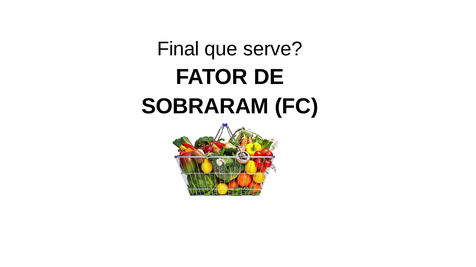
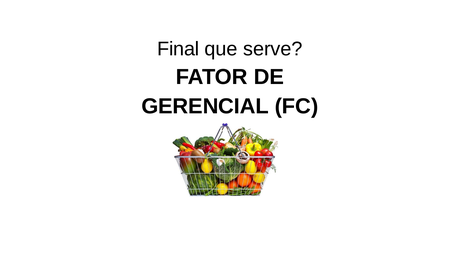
SOBRARAM: SOBRARAM -> GERENCIAL
